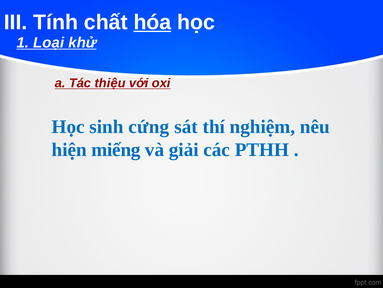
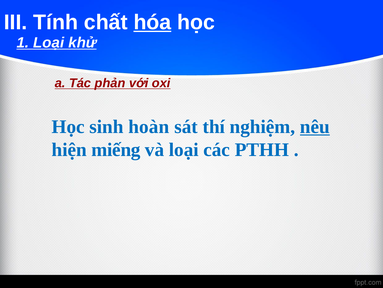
thiệu: thiệu -> phản
cứng: cứng -> hoàn
nêu underline: none -> present
và giải: giải -> loại
